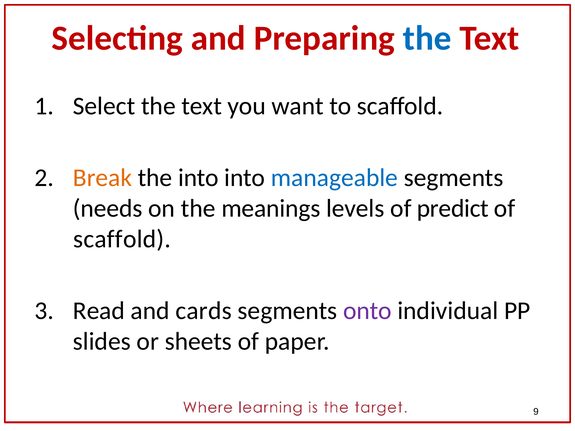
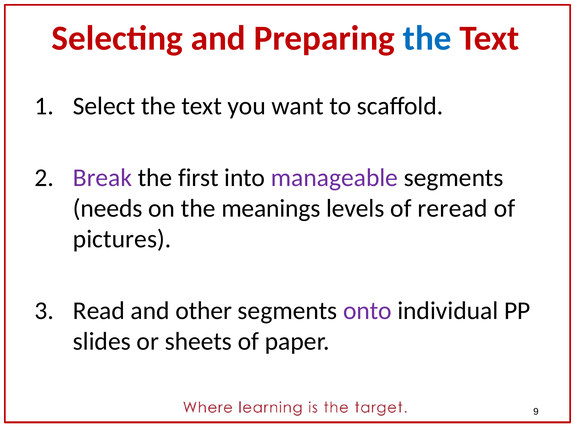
Break colour: orange -> purple
the into: into -> first
manageable colour: blue -> purple
predict: predict -> reread
scaffold at (122, 239): scaffold -> pictures
cards: cards -> other
